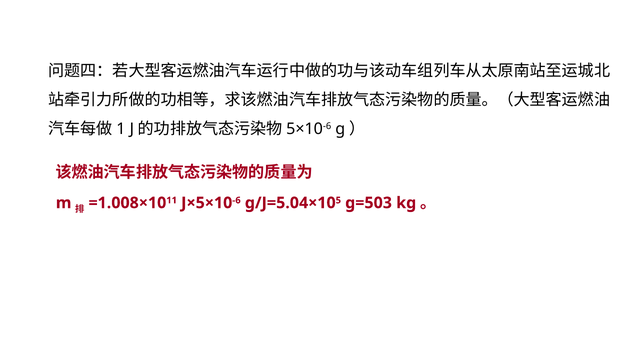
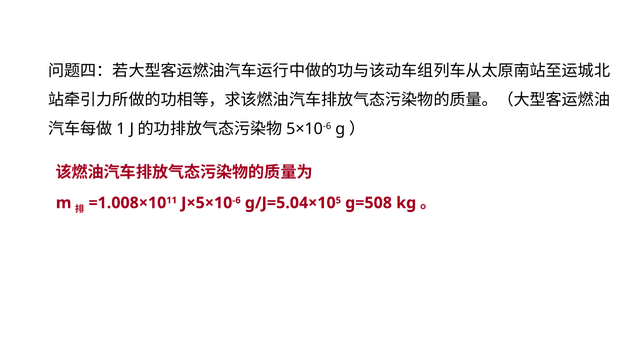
g=503: g=503 -> g=508
